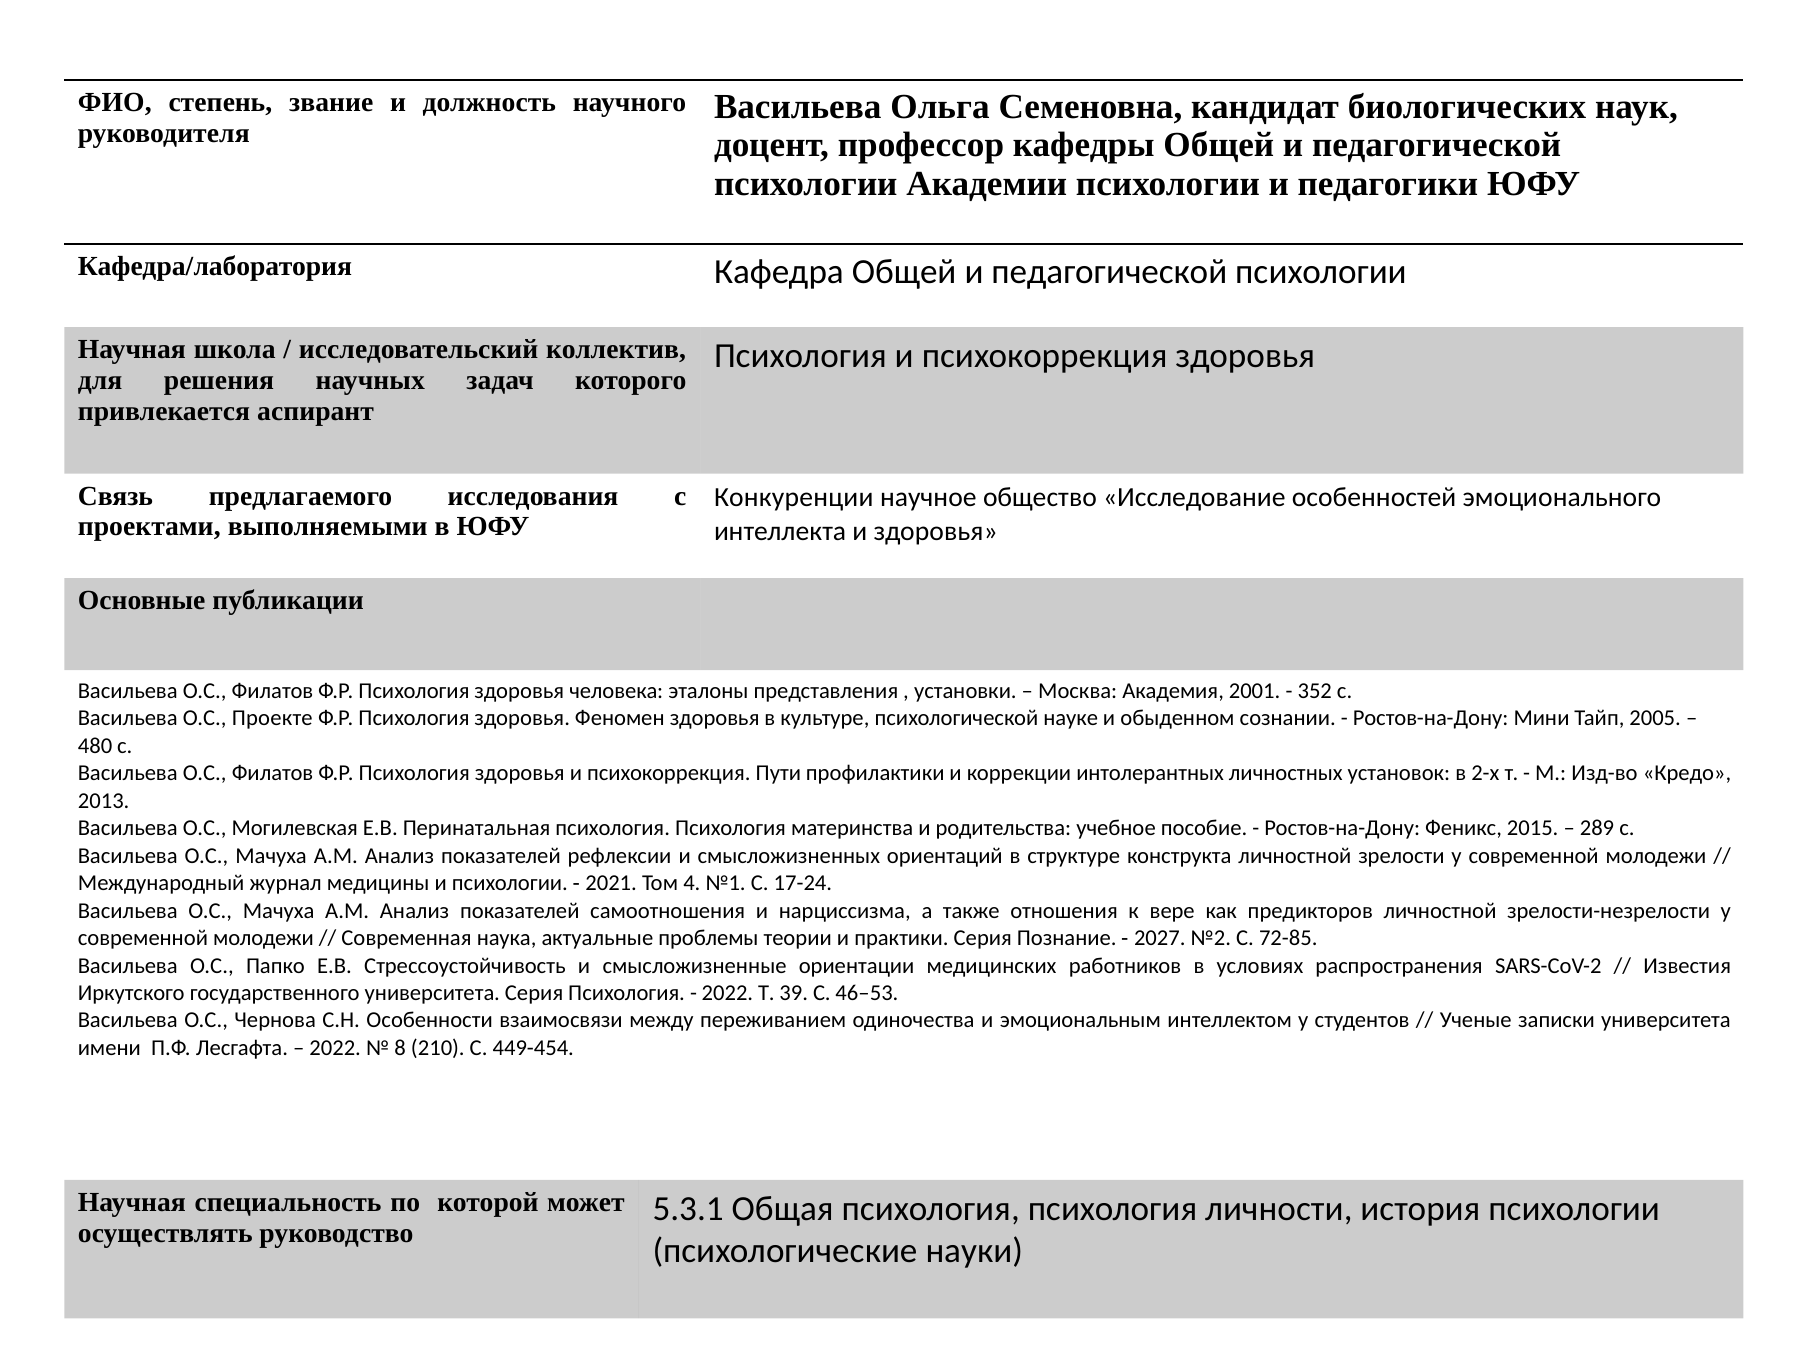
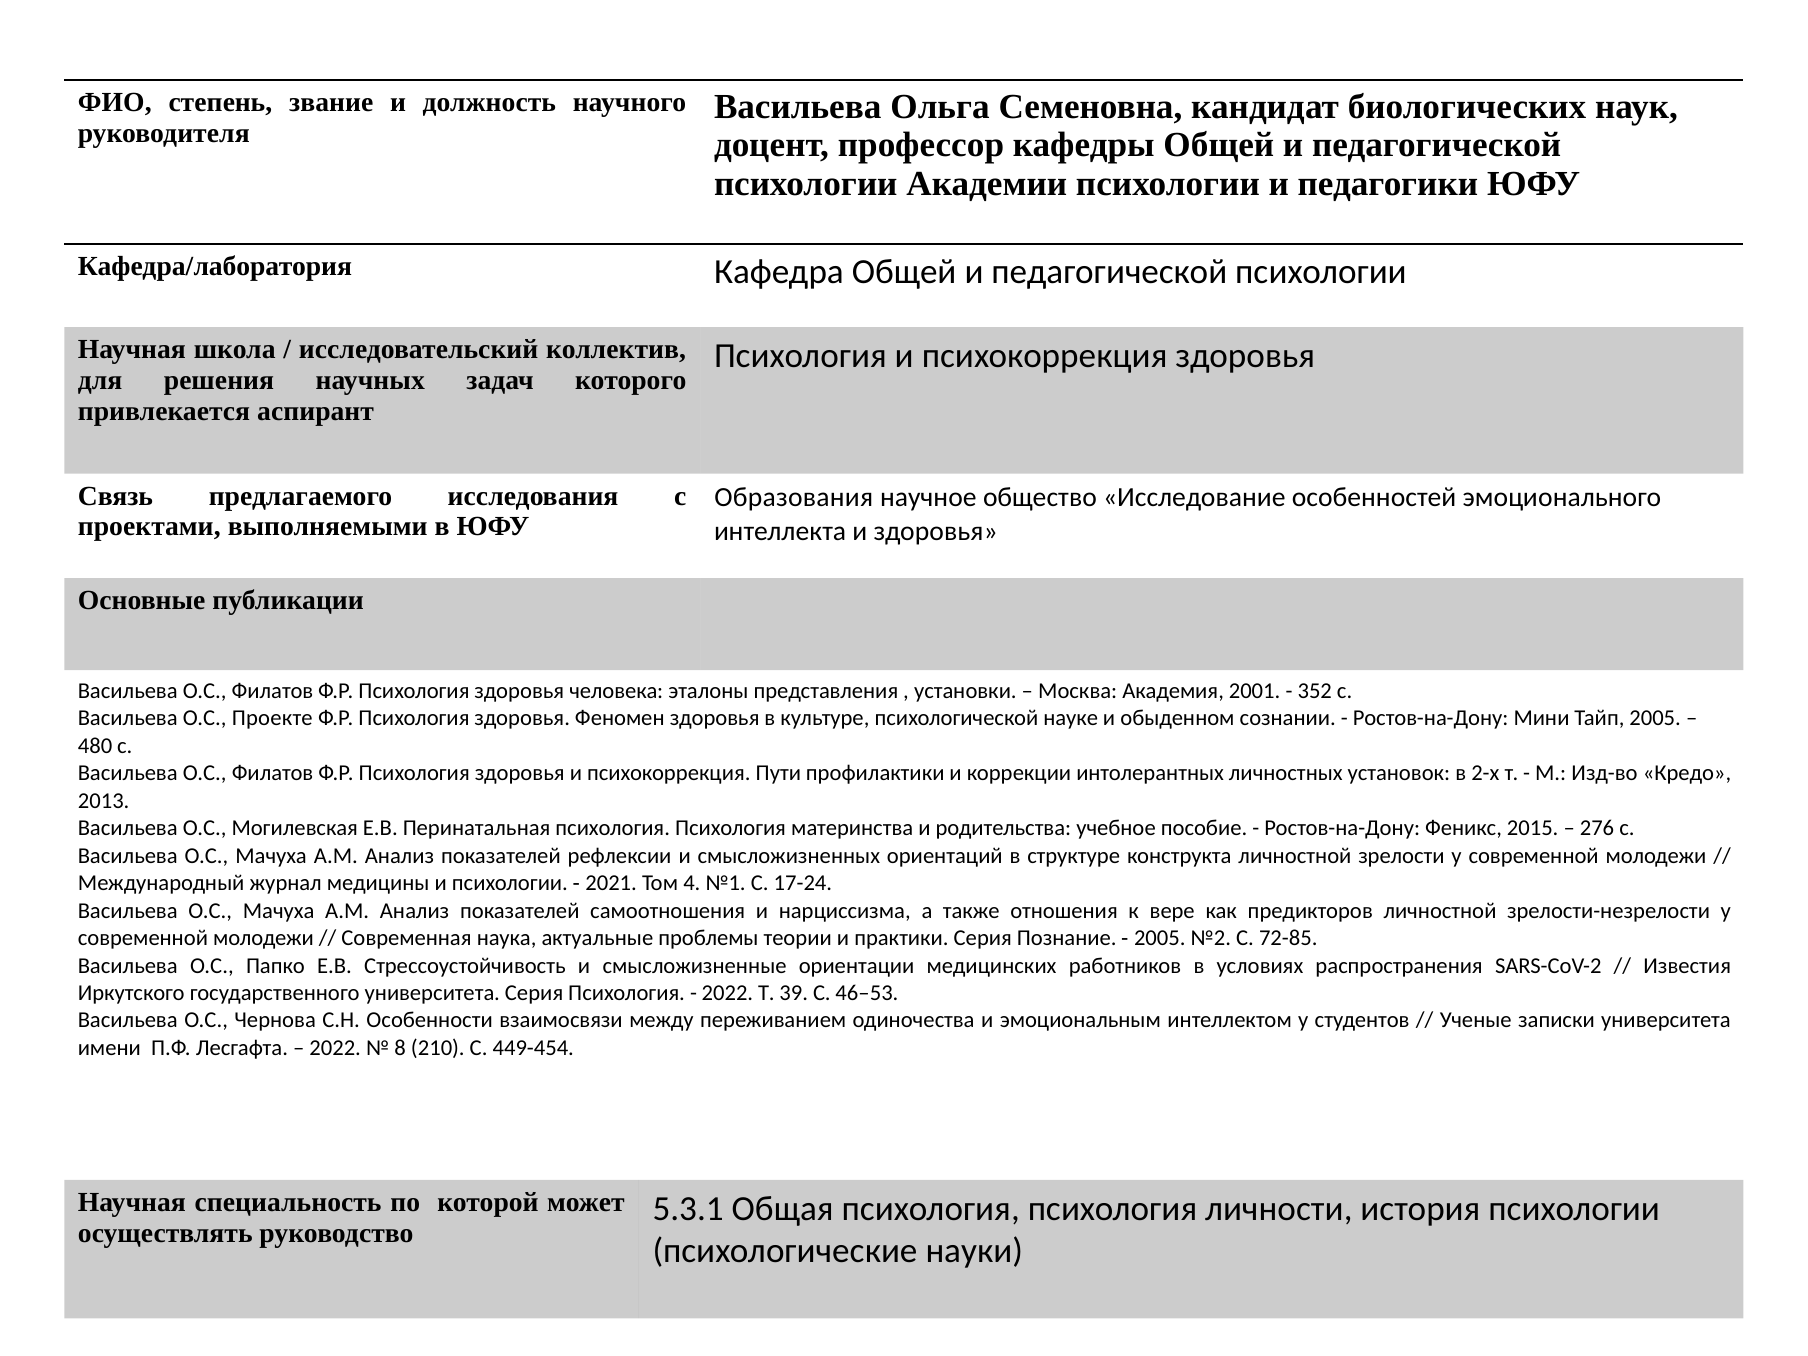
Конкуренции: Конкуренции -> Образования
289: 289 -> 276
Познание 2027: 2027 -> 2005
